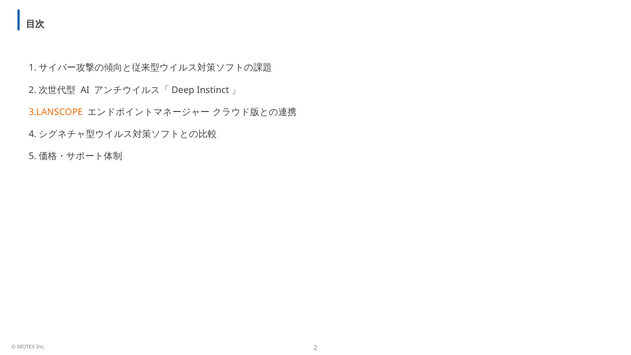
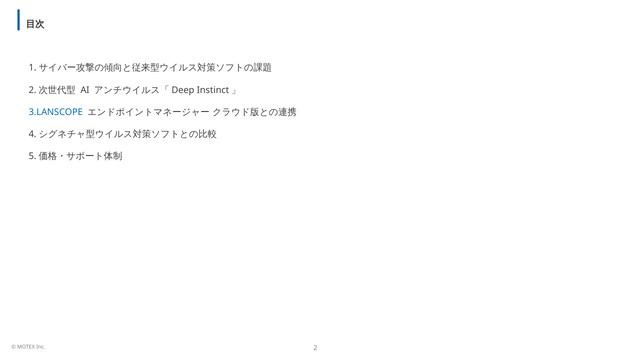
3.LANSCOPE colour: orange -> blue
